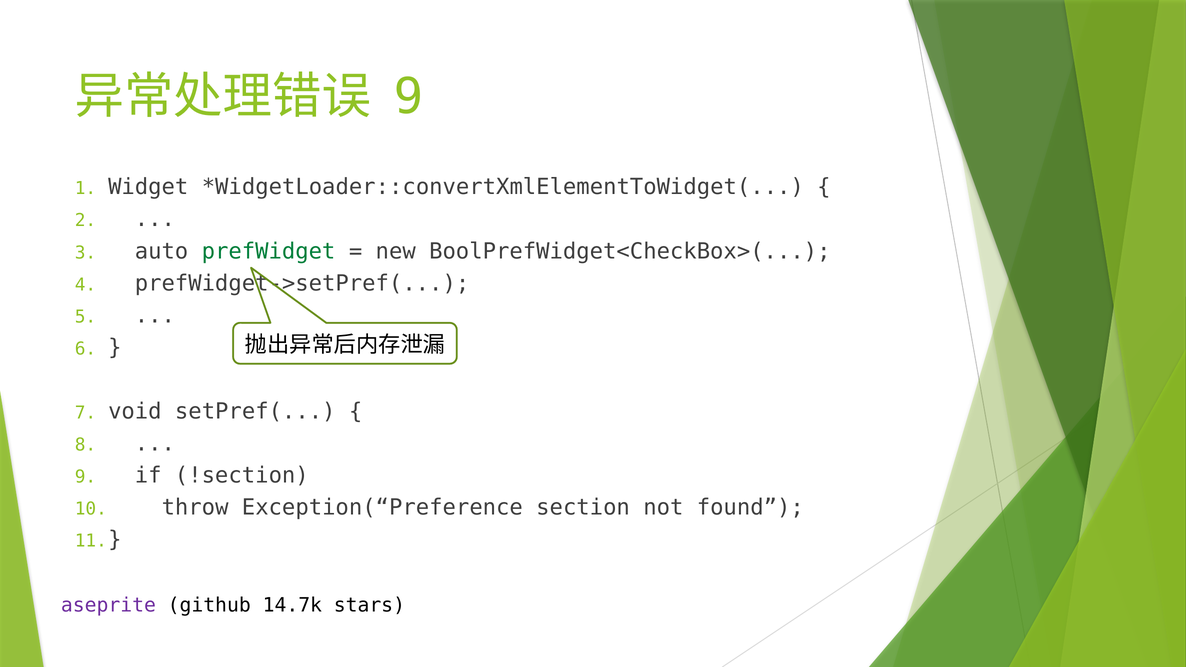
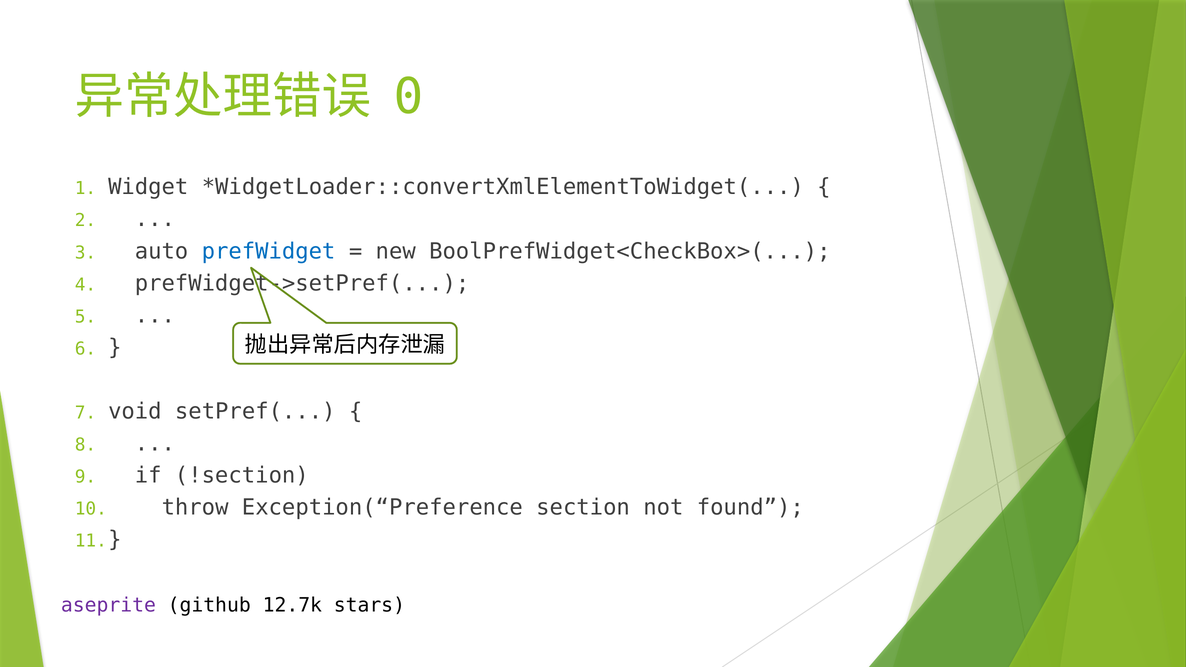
9 at (409, 97): 9 -> 0
prefWidget colour: green -> blue
14.7k: 14.7k -> 12.7k
